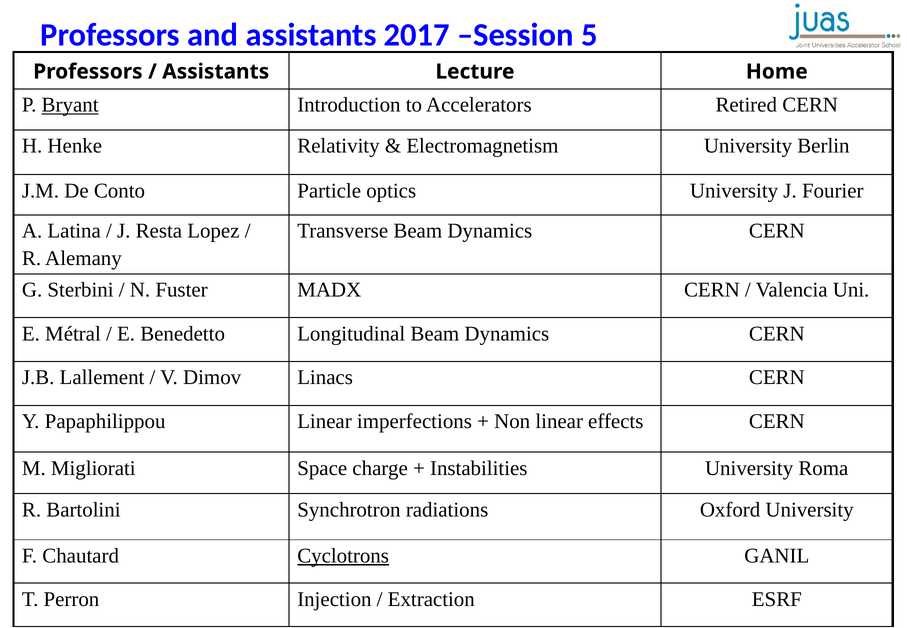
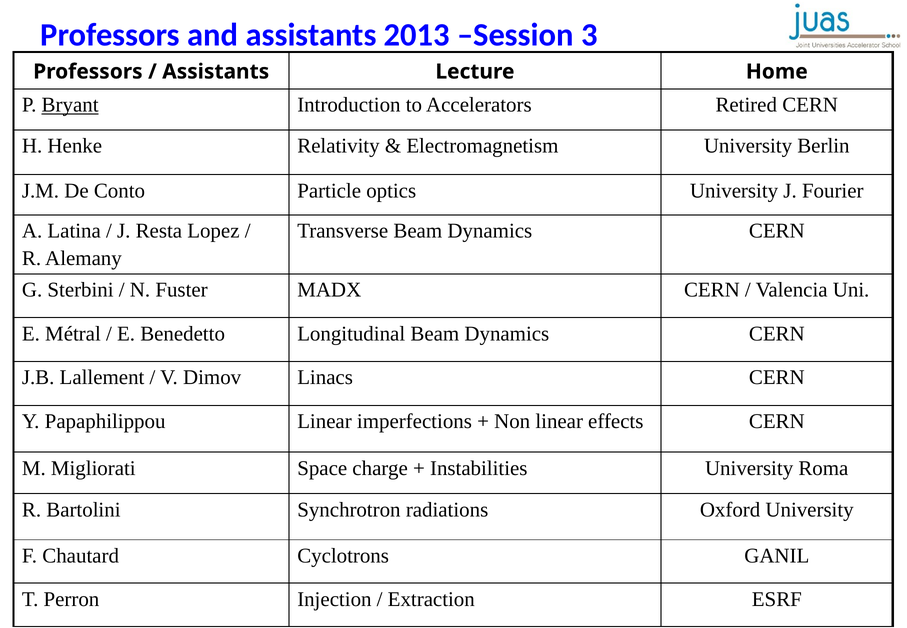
2017: 2017 -> 2013
5: 5 -> 3
Cyclotrons underline: present -> none
